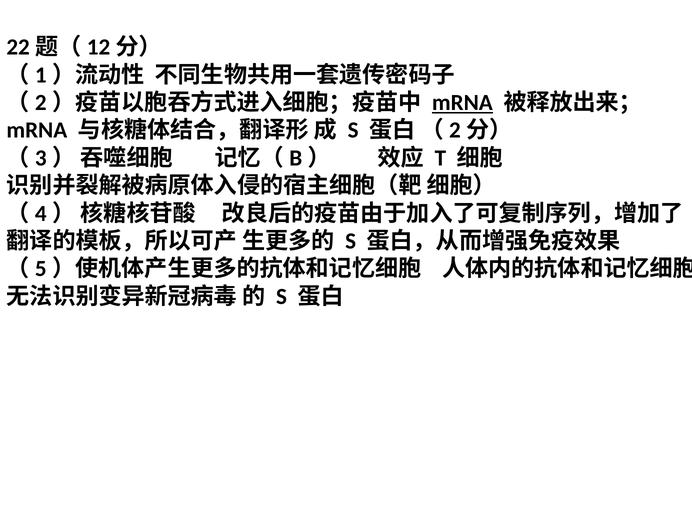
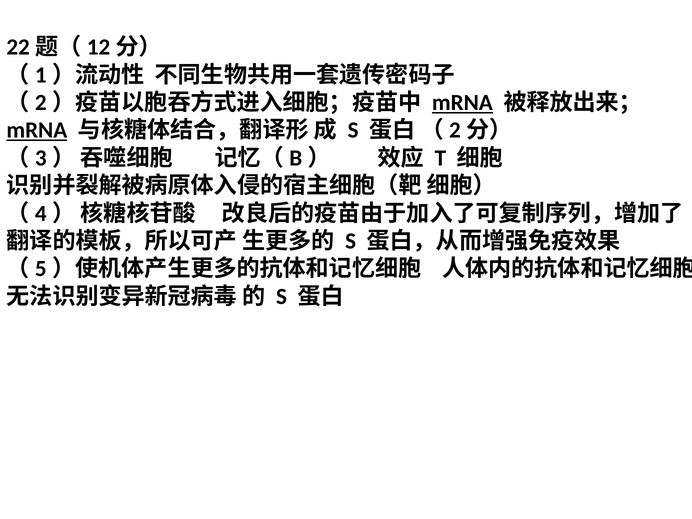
mRNA at (37, 130) underline: none -> present
